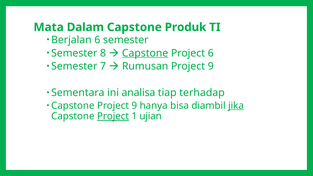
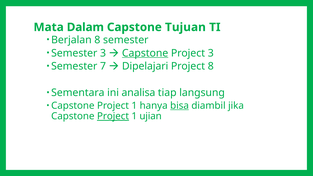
Produk: Produk -> Tujuan
Berjalan 6: 6 -> 8
Semester 8: 8 -> 3
Project 6: 6 -> 3
Rumusan: Rumusan -> Dipelajari
9 at (211, 66): 9 -> 8
terhadap: terhadap -> langsung
9 at (134, 106): 9 -> 1
bisa underline: none -> present
jika underline: present -> none
